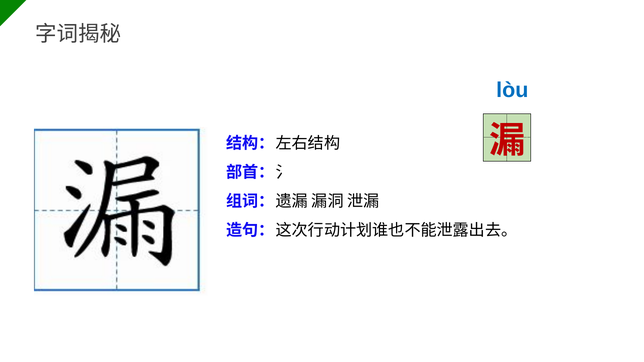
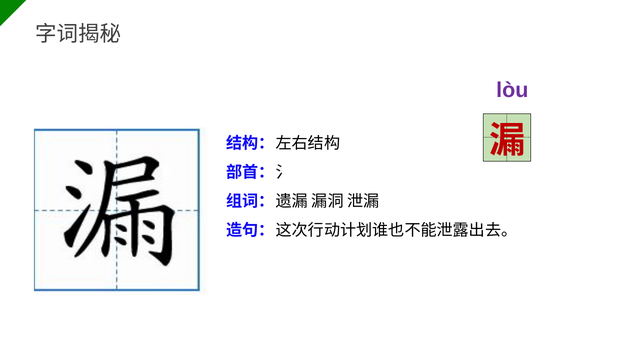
lòu colour: blue -> purple
